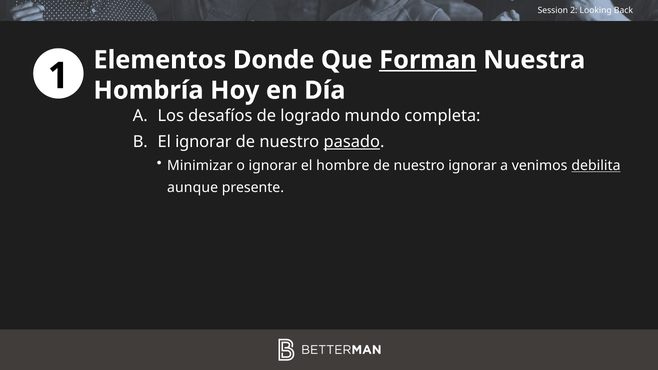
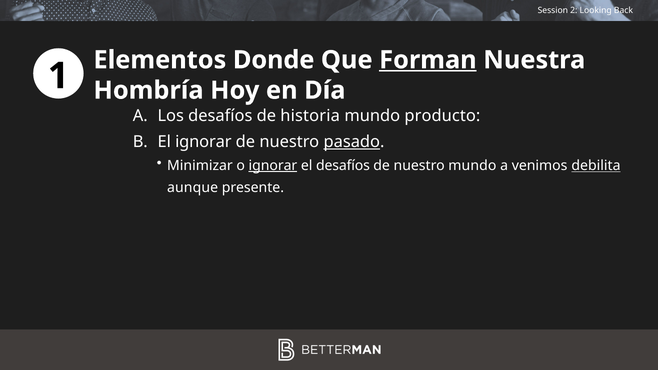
logrado: logrado -> historia
completa: completa -> producto
ignorar at (273, 166) underline: none -> present
el hombre: hombre -> desafíos
nuestro ignorar: ignorar -> mundo
